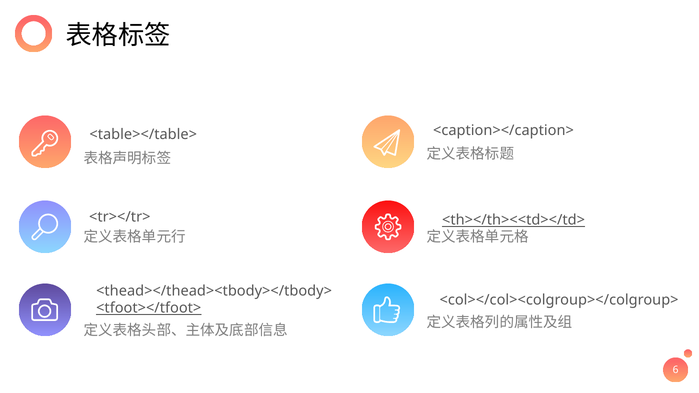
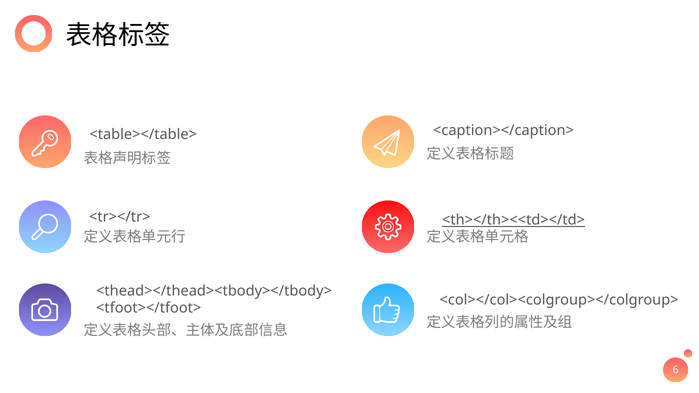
<tfoot></tfoot> underline: present -> none
